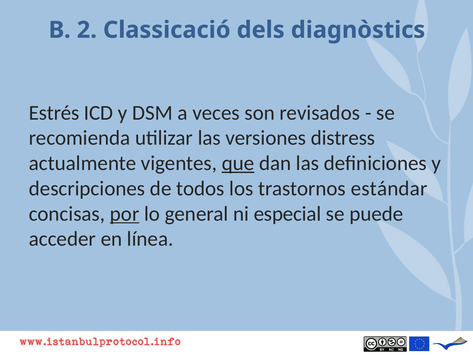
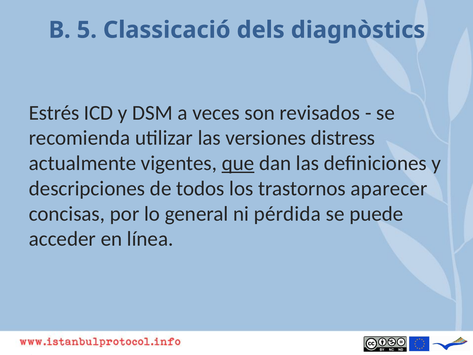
2: 2 -> 5
estándar: estándar -> aparecer
por underline: present -> none
especial: especial -> pérdida
